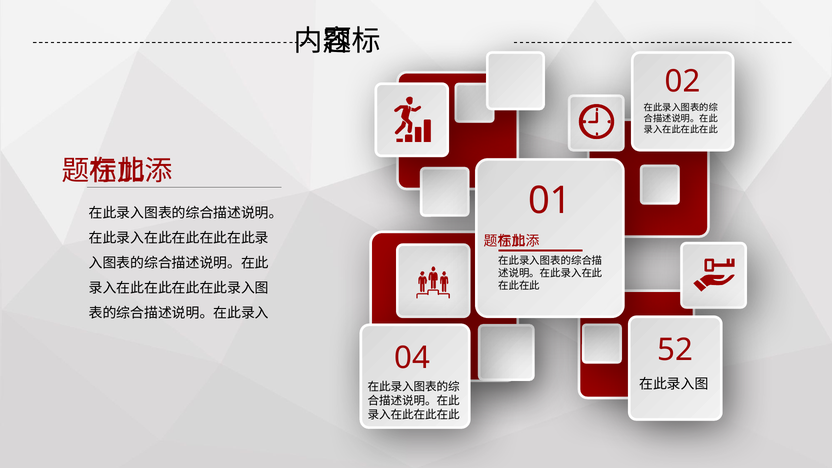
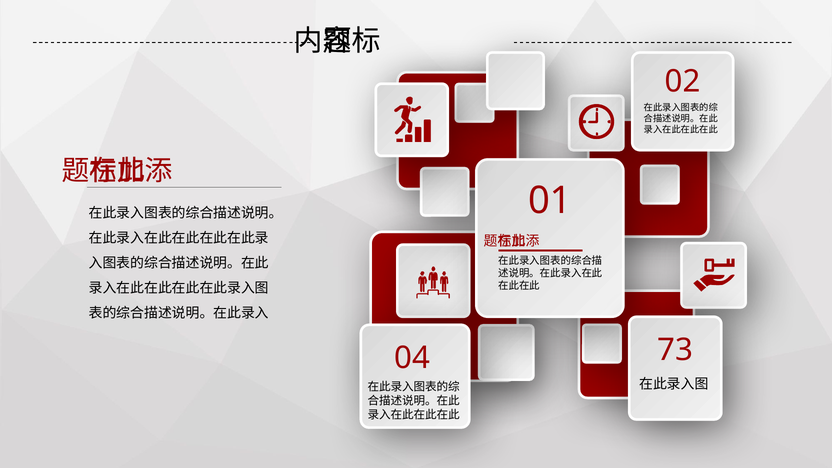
52: 52 -> 73
